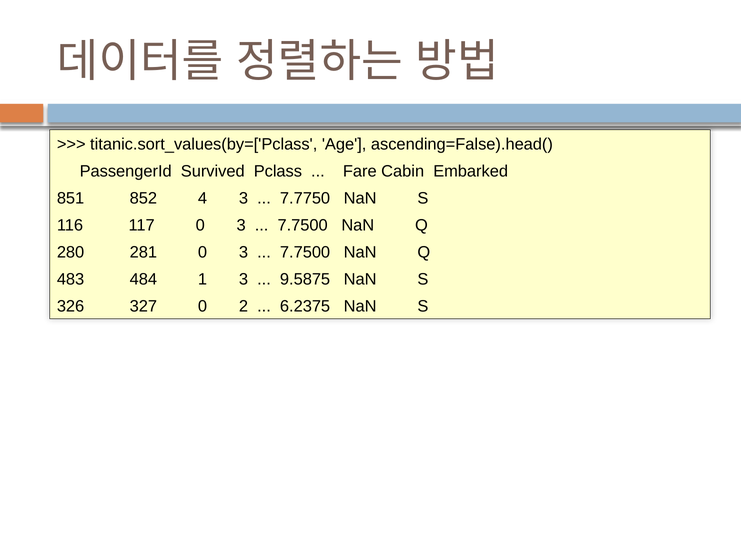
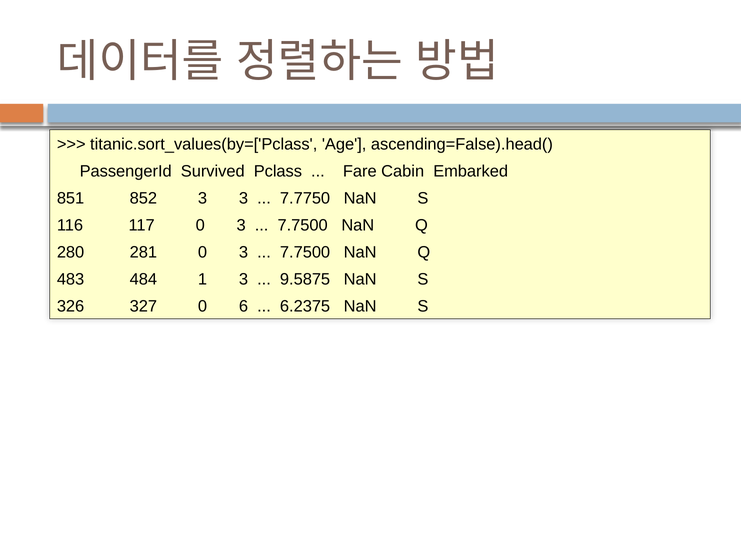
852 4: 4 -> 3
2: 2 -> 6
